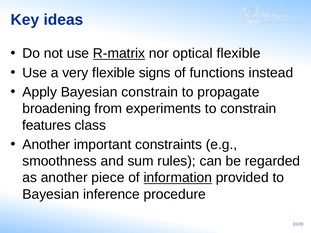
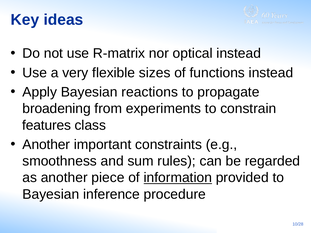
R-matrix underline: present -> none
optical flexible: flexible -> instead
signs: signs -> sizes
Bayesian constrain: constrain -> reactions
